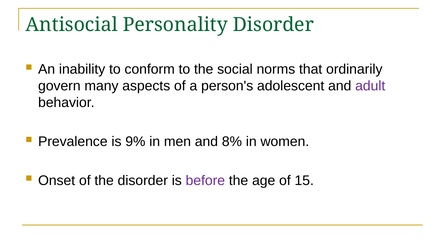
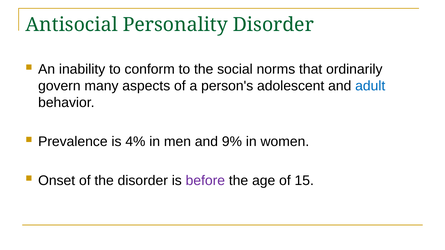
adult colour: purple -> blue
9%: 9% -> 4%
8%: 8% -> 9%
